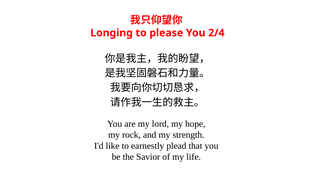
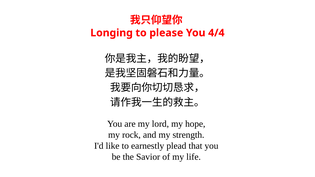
2/4: 2/4 -> 4/4
